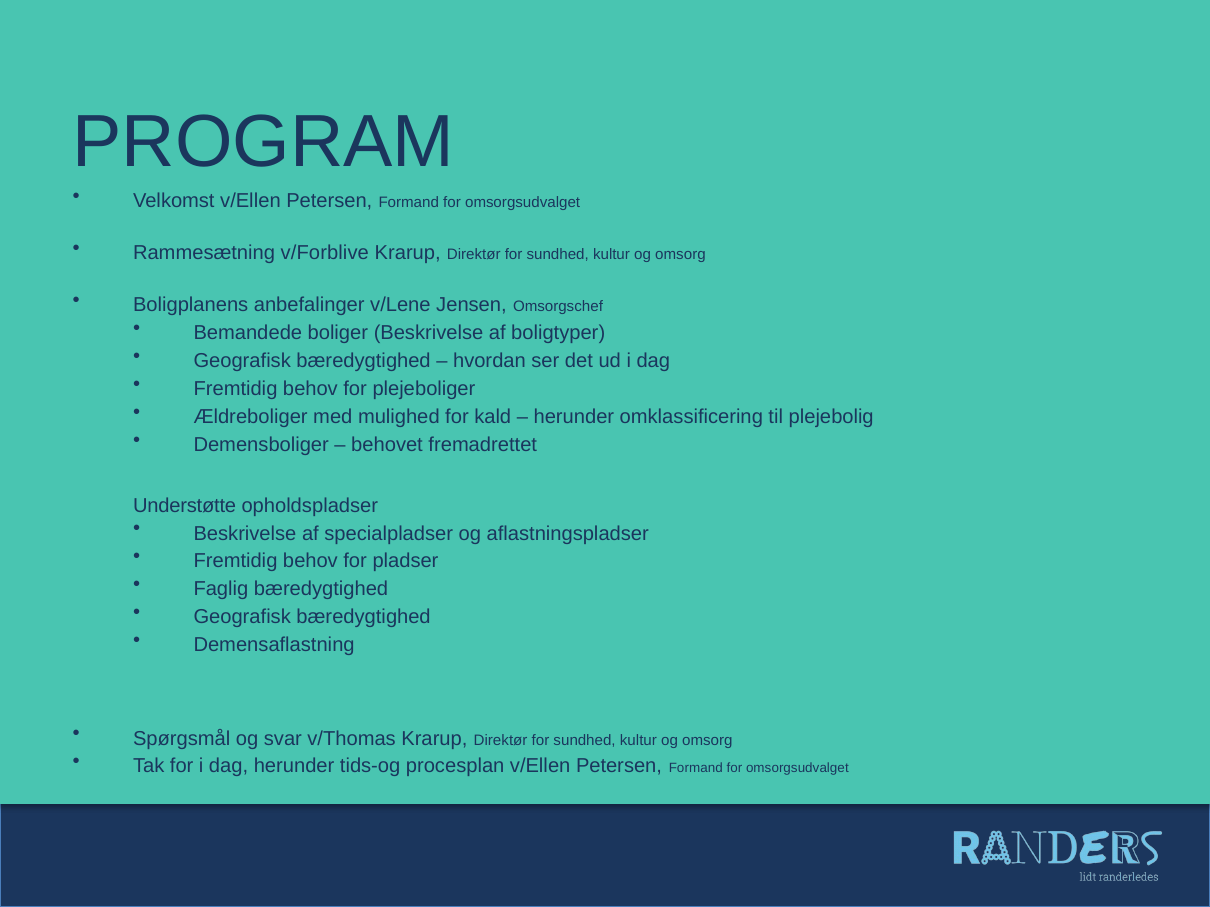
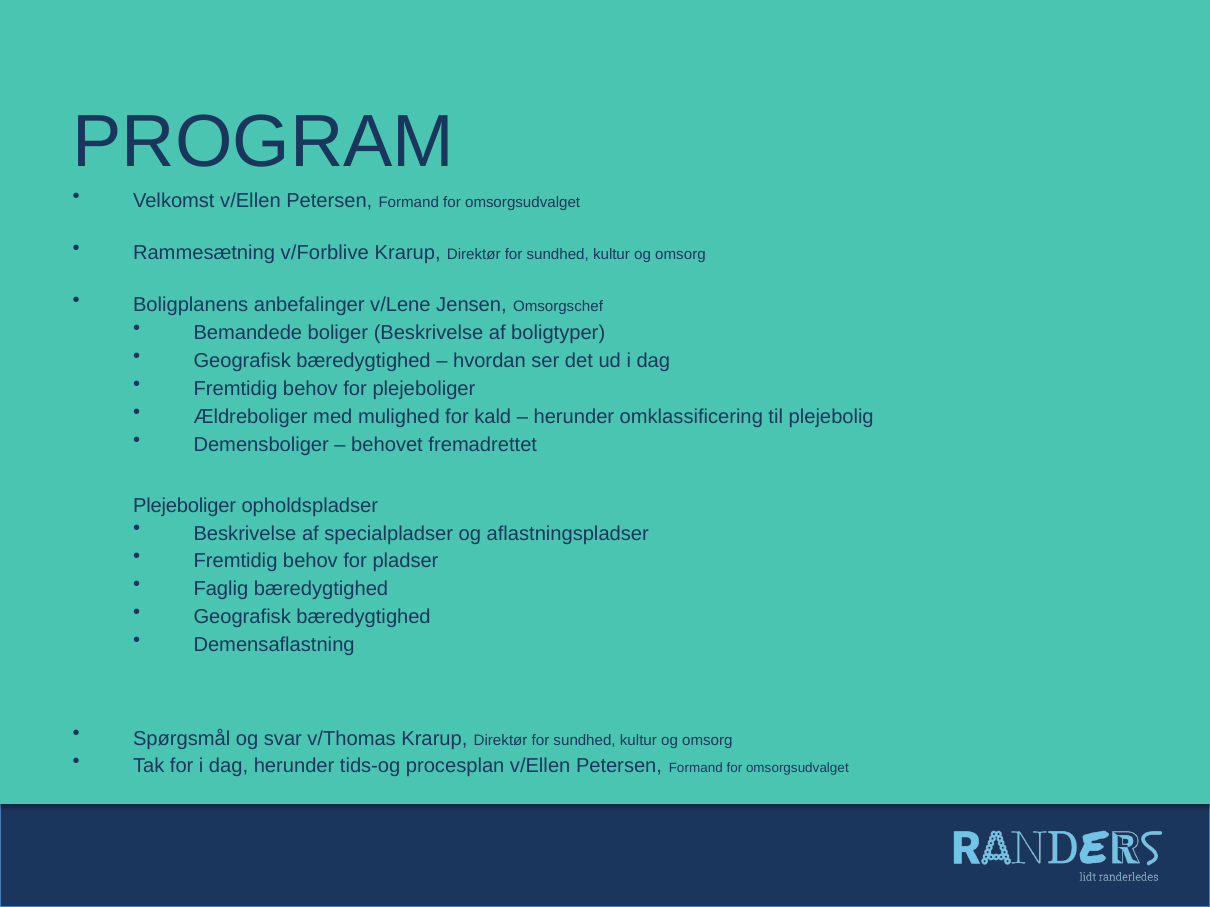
Understøtte at (185, 506): Understøtte -> Plejeboliger
